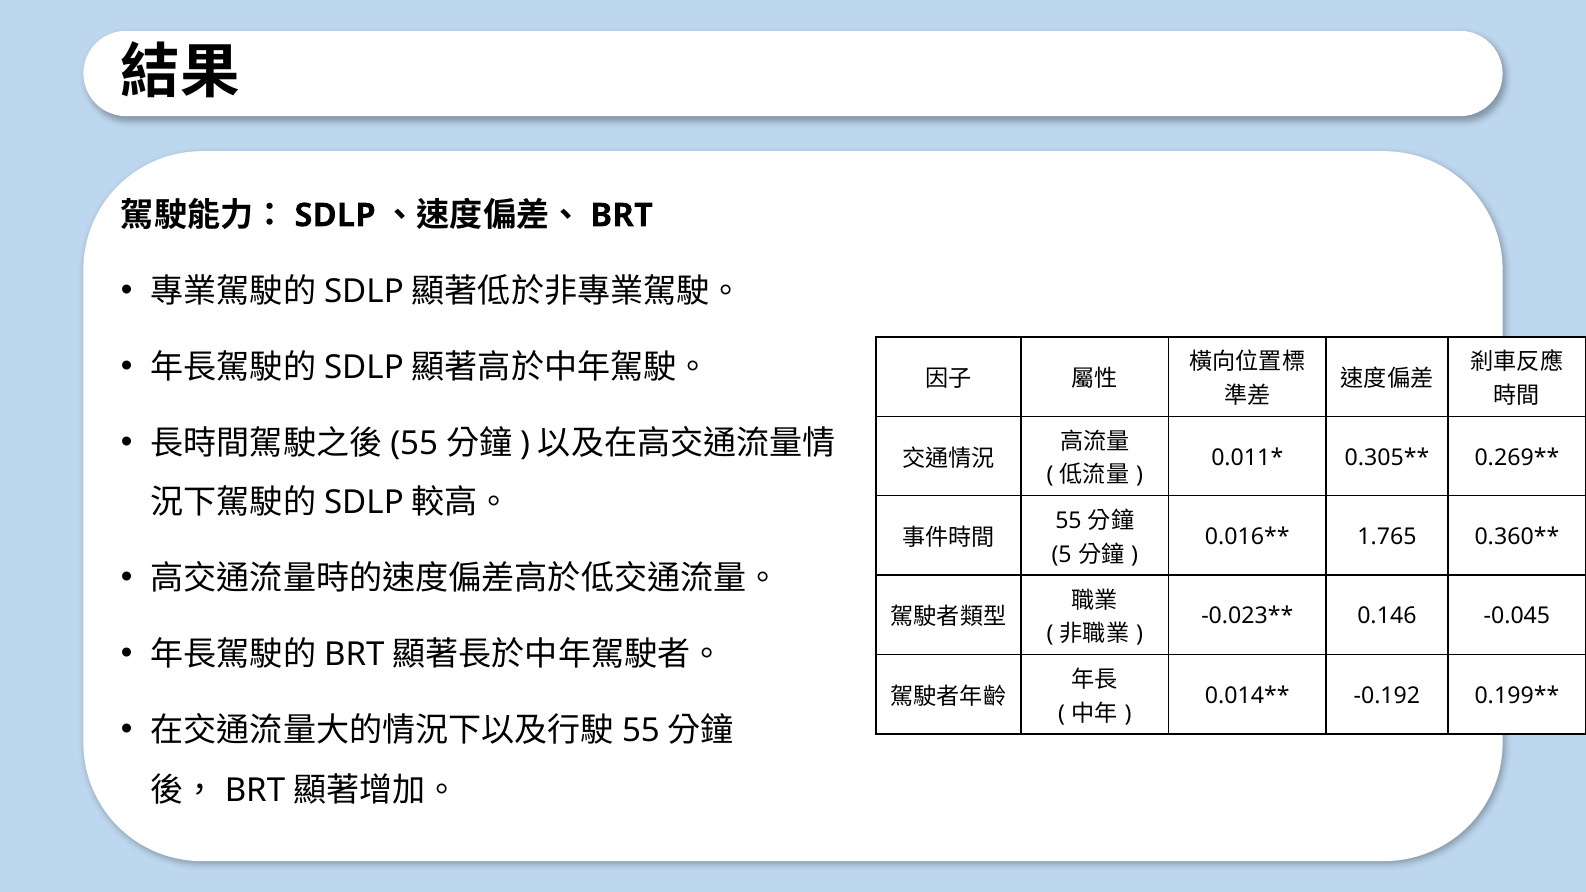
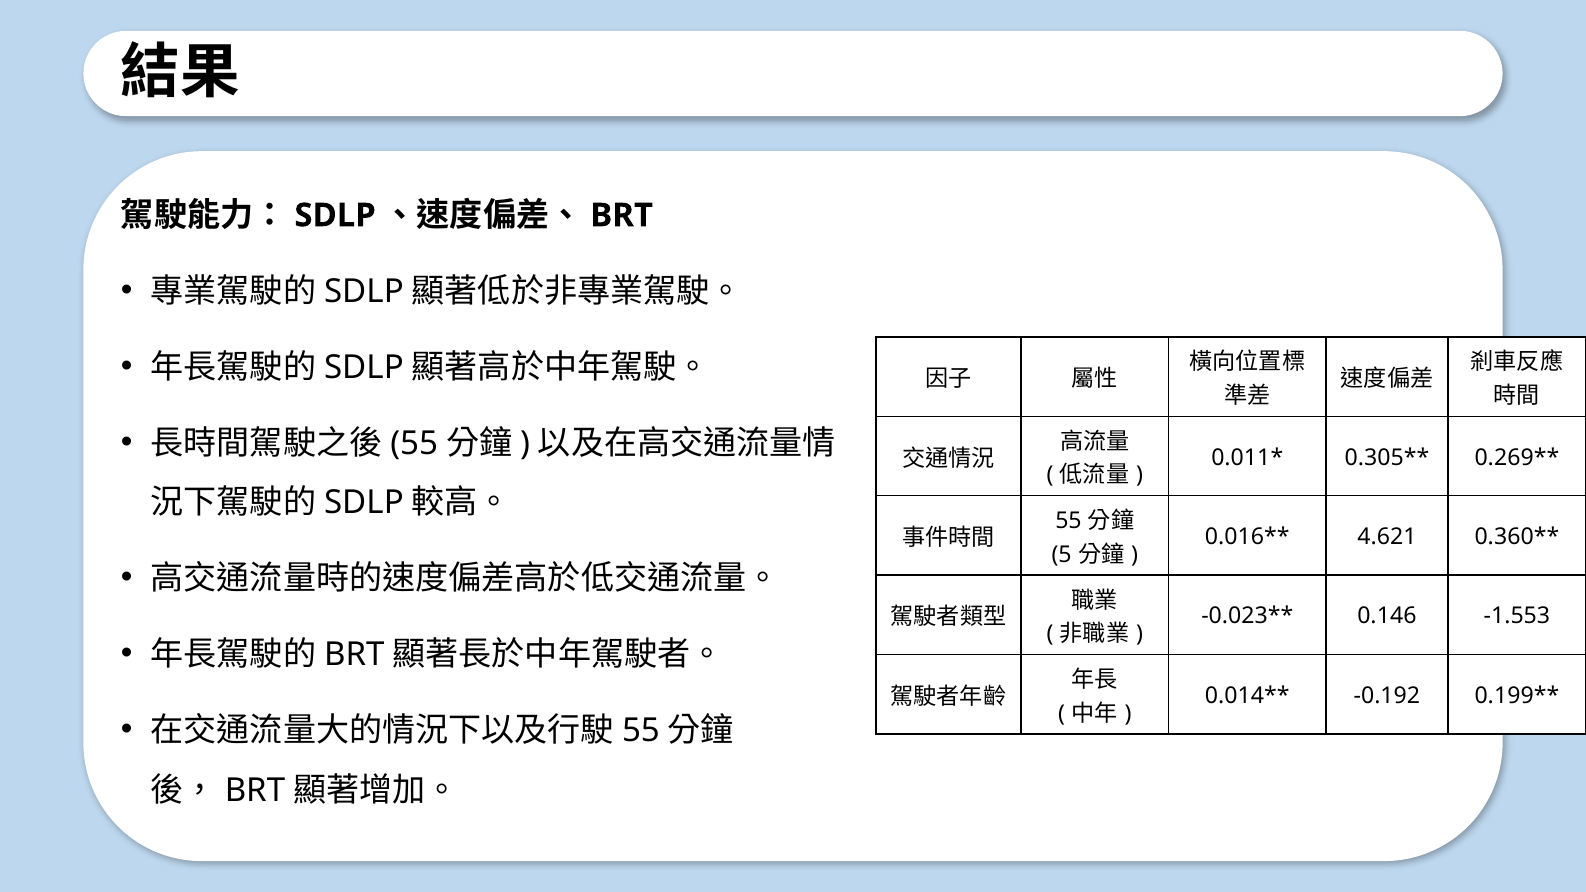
1.765: 1.765 -> 4.621
-0.045: -0.045 -> -1.553
